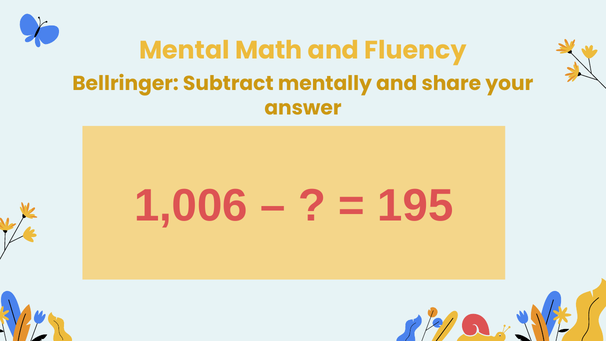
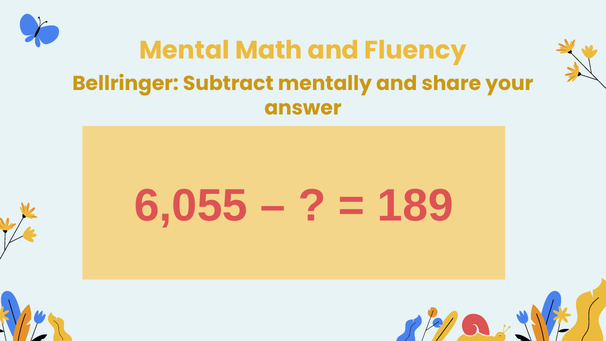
1,006: 1,006 -> 6,055
195: 195 -> 189
